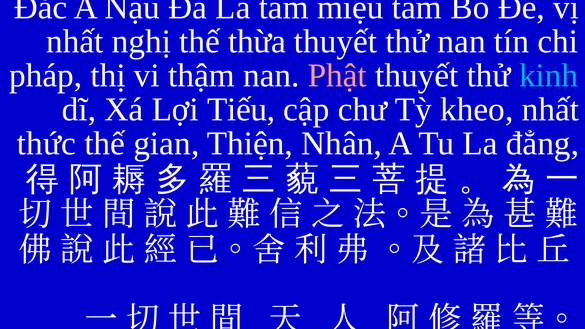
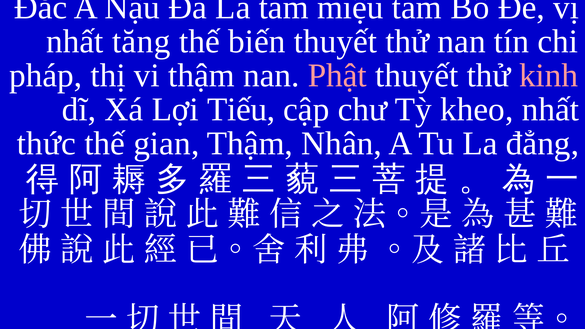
nghị: nghị -> tăng
thừa: thừa -> biến
kinh colour: light blue -> pink
gian Thiện: Thiện -> Thậm
